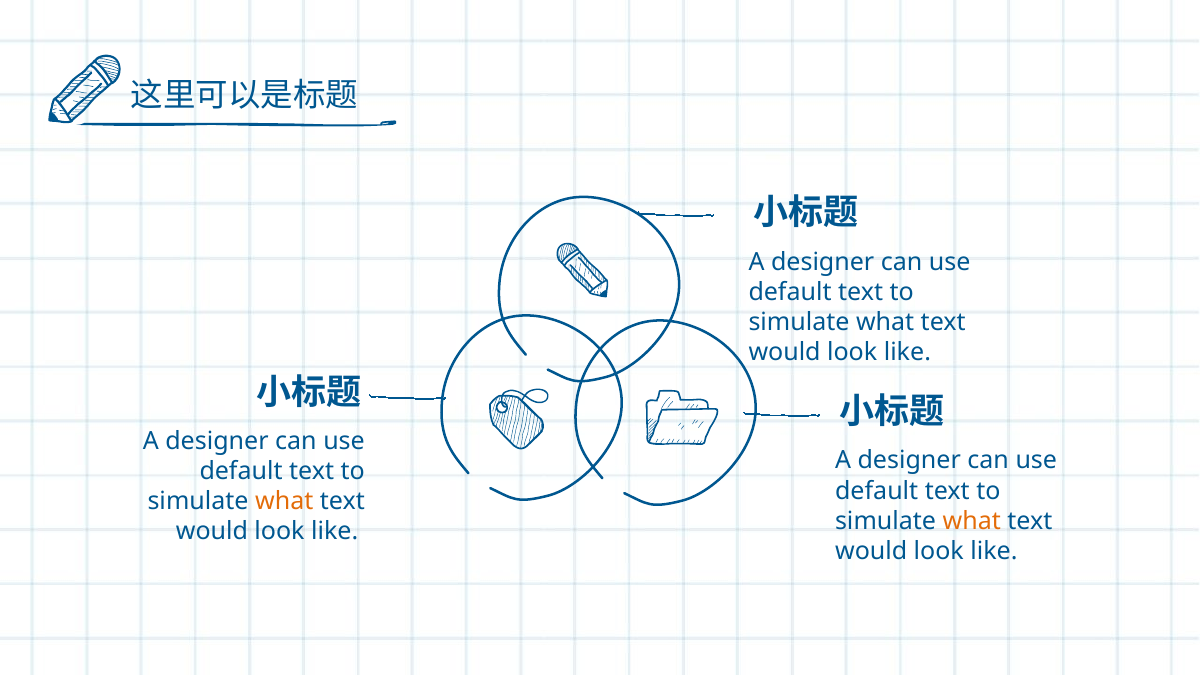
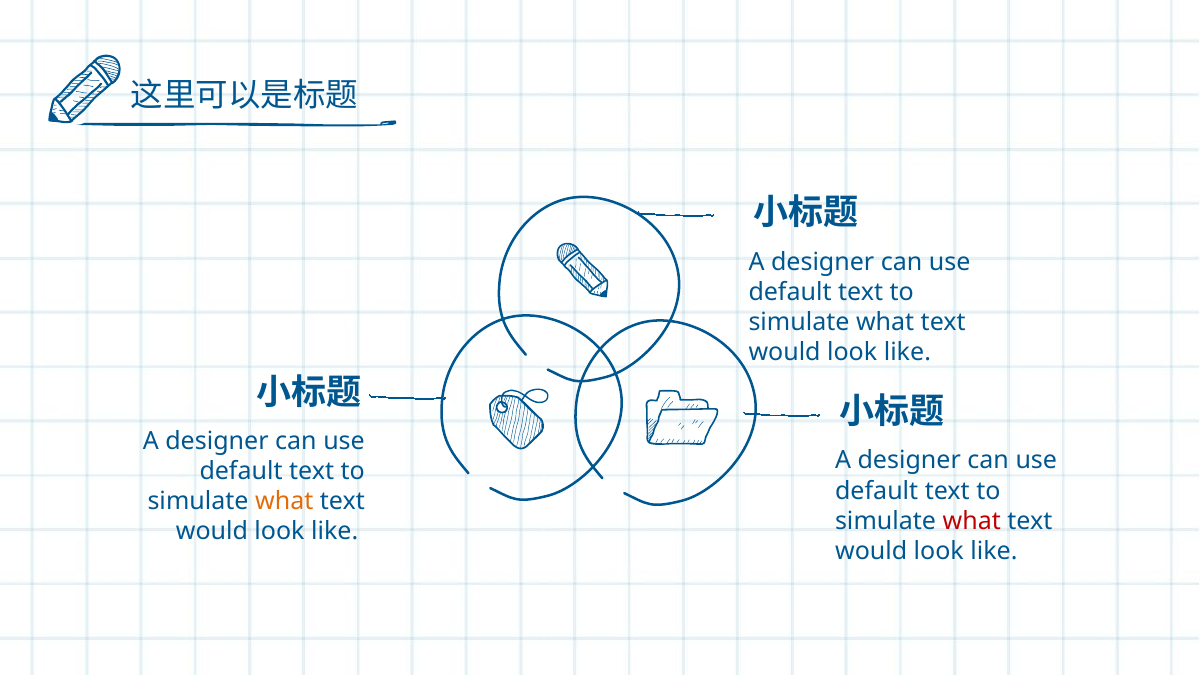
what at (972, 521) colour: orange -> red
